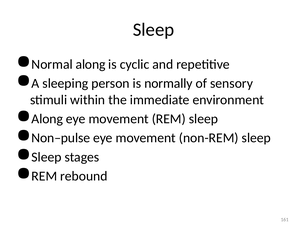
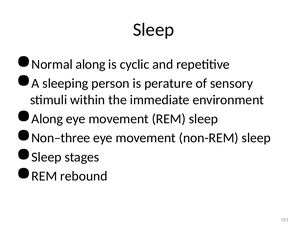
normally: normally -> perature
Non–pulse: Non–pulse -> Non–three
